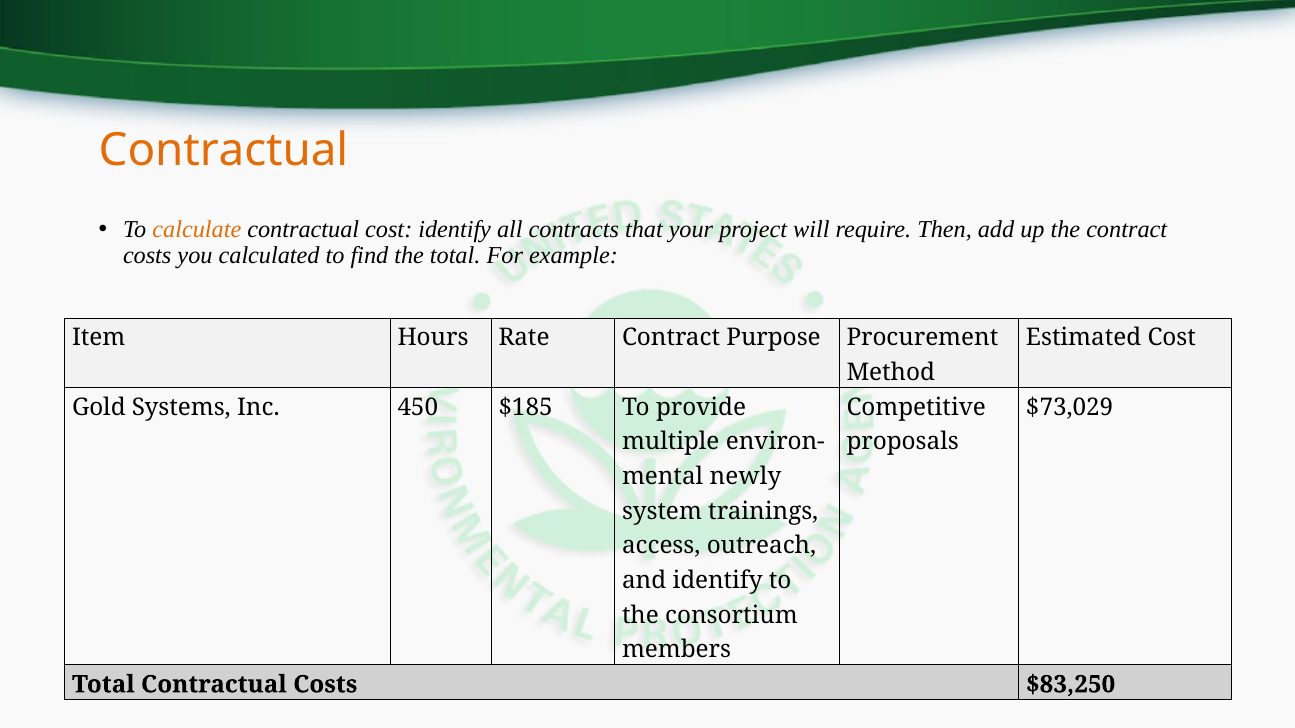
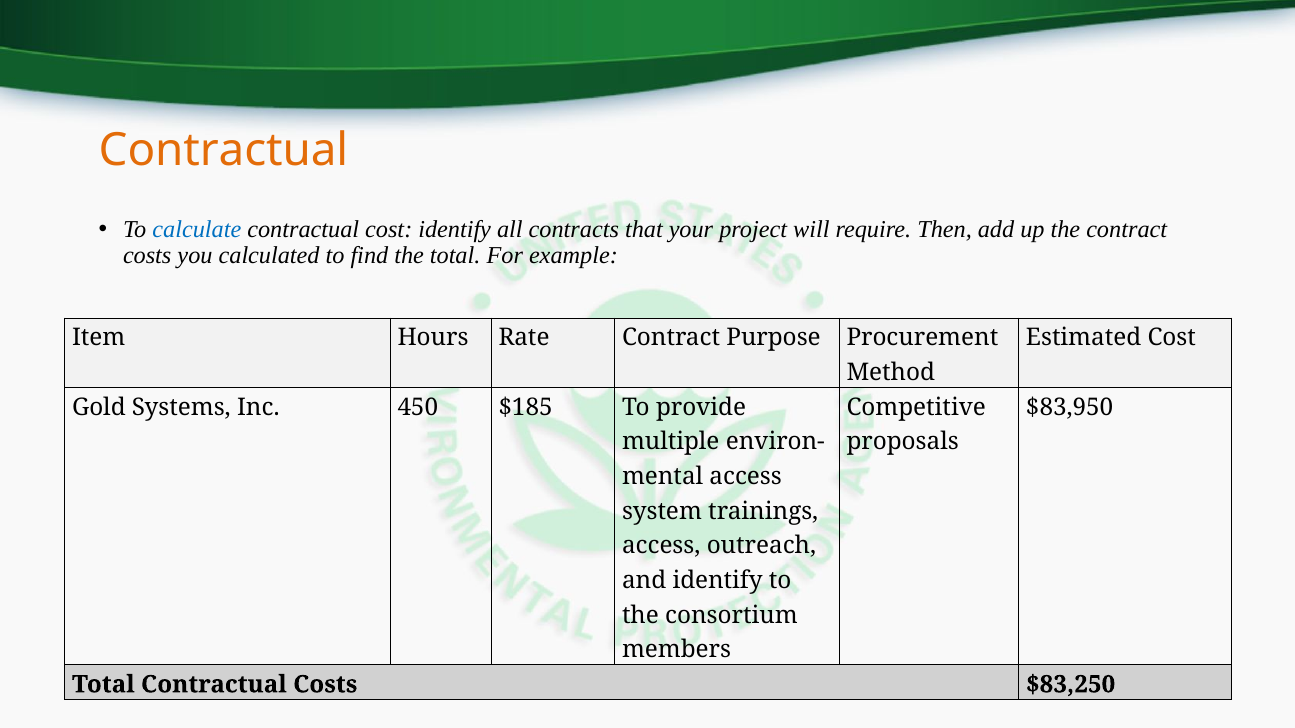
calculate colour: orange -> blue
$73,029: $73,029 -> $83,950
newly at (745, 477): newly -> access
